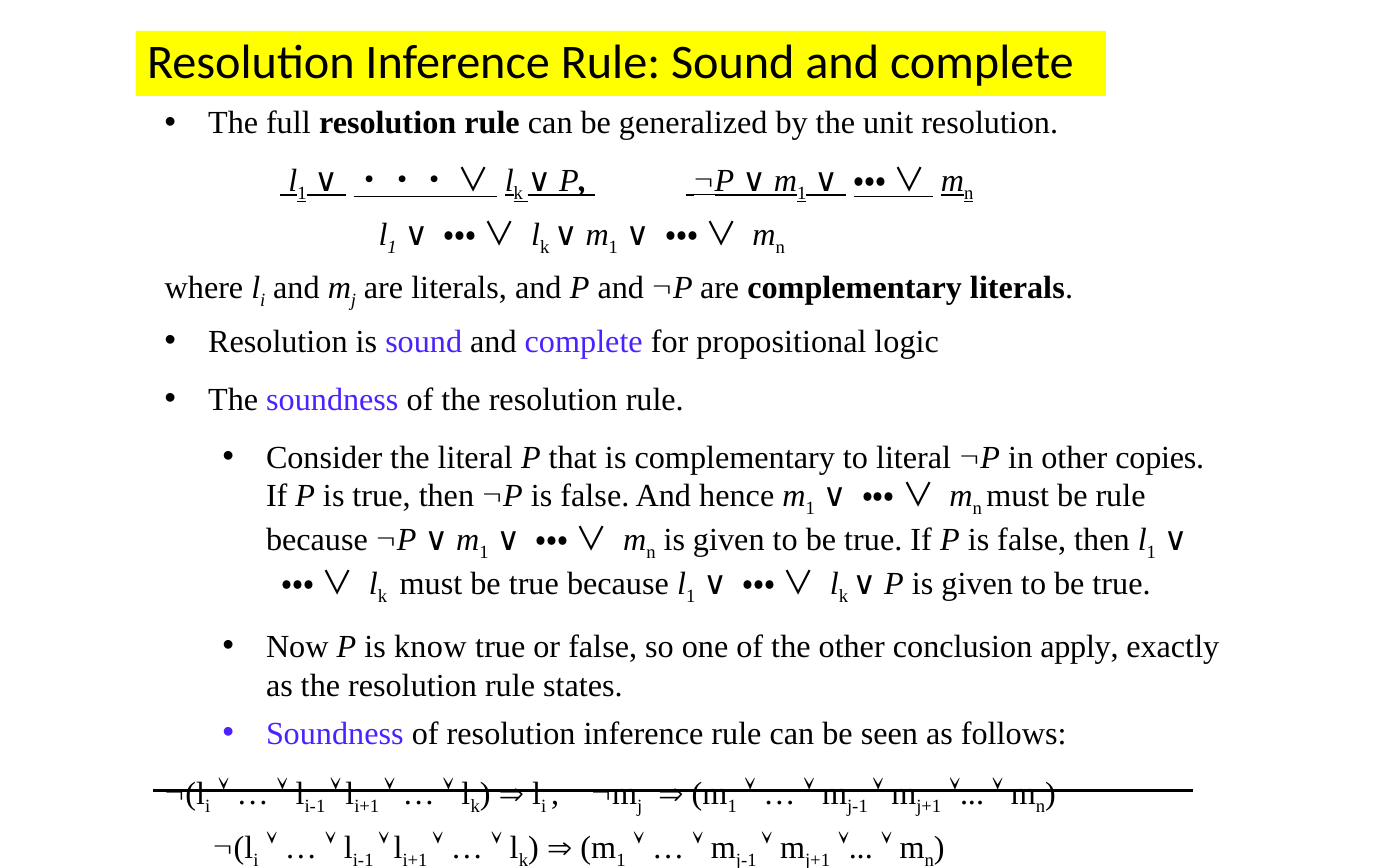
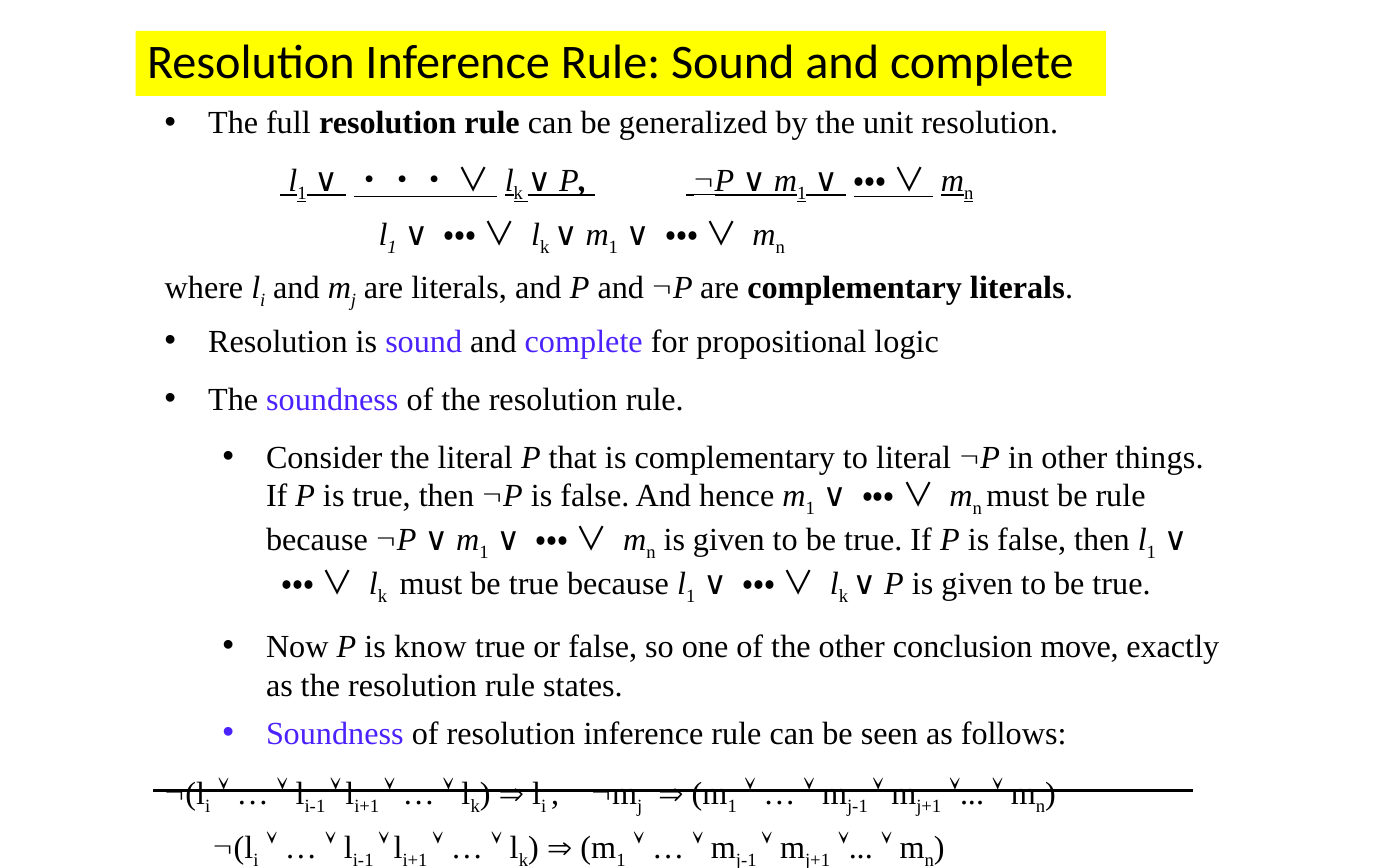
copies: copies -> things
apply: apply -> move
